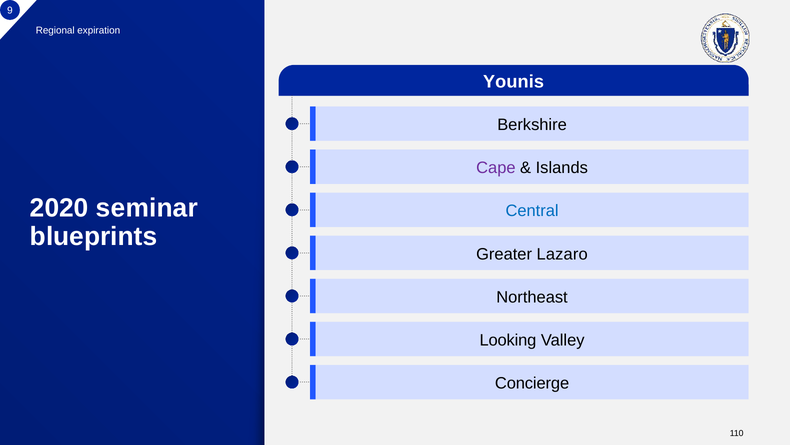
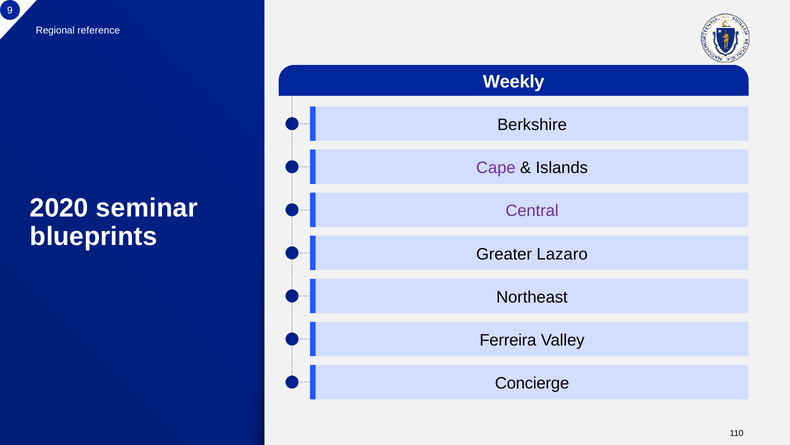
expiration: expiration -> reference
Younis: Younis -> Weekly
Central colour: blue -> purple
Looking: Looking -> Ferreira
